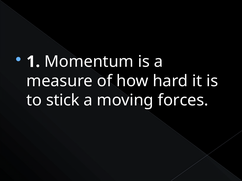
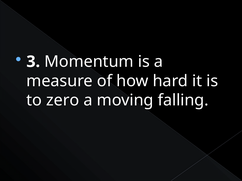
1: 1 -> 3
stick: stick -> zero
forces: forces -> falling
